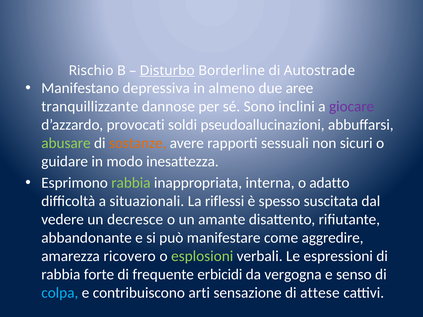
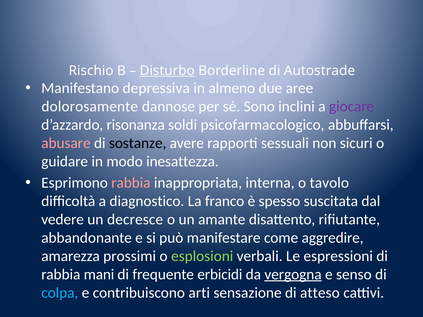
tranquillizzante: tranquillizzante -> dolorosamente
provocati: provocati -> risonanza
pseudoallucinazioni: pseudoallucinazioni -> psicofarmacologico
abusare colour: light green -> pink
sostanze colour: orange -> black
rabbia at (131, 183) colour: light green -> pink
adatto: adatto -> tavolo
situazionali: situazionali -> diagnostico
riflessi: riflessi -> franco
ricovero: ricovero -> prossimi
forte: forte -> mani
vergogna underline: none -> present
attese: attese -> atteso
